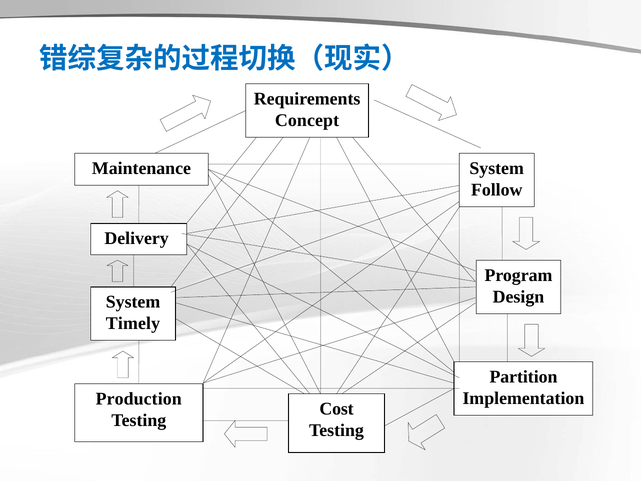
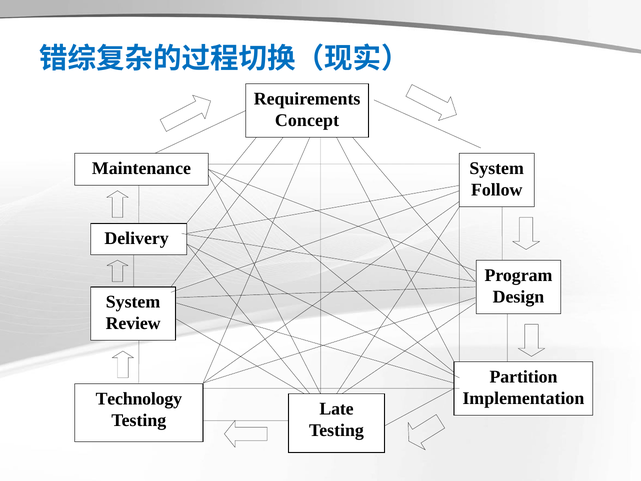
Timely: Timely -> Review
Production: Production -> Technology
Cost: Cost -> Late
